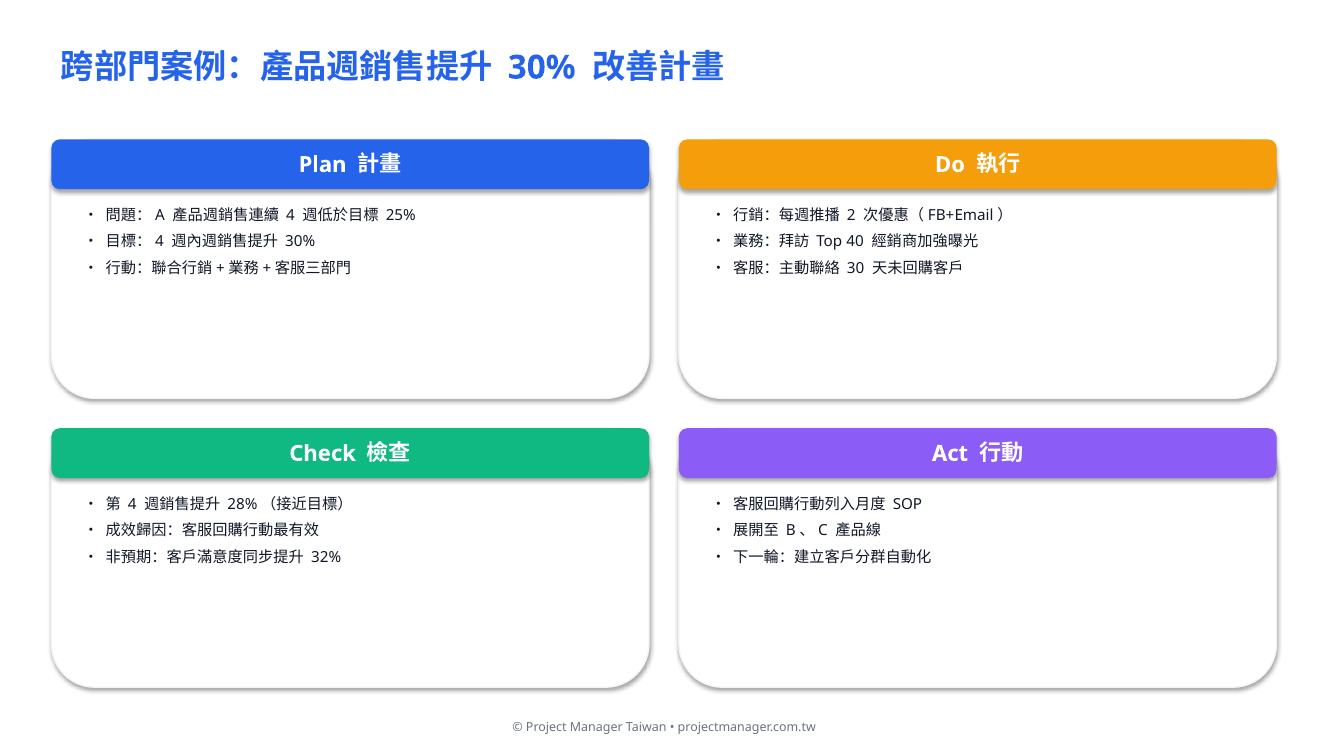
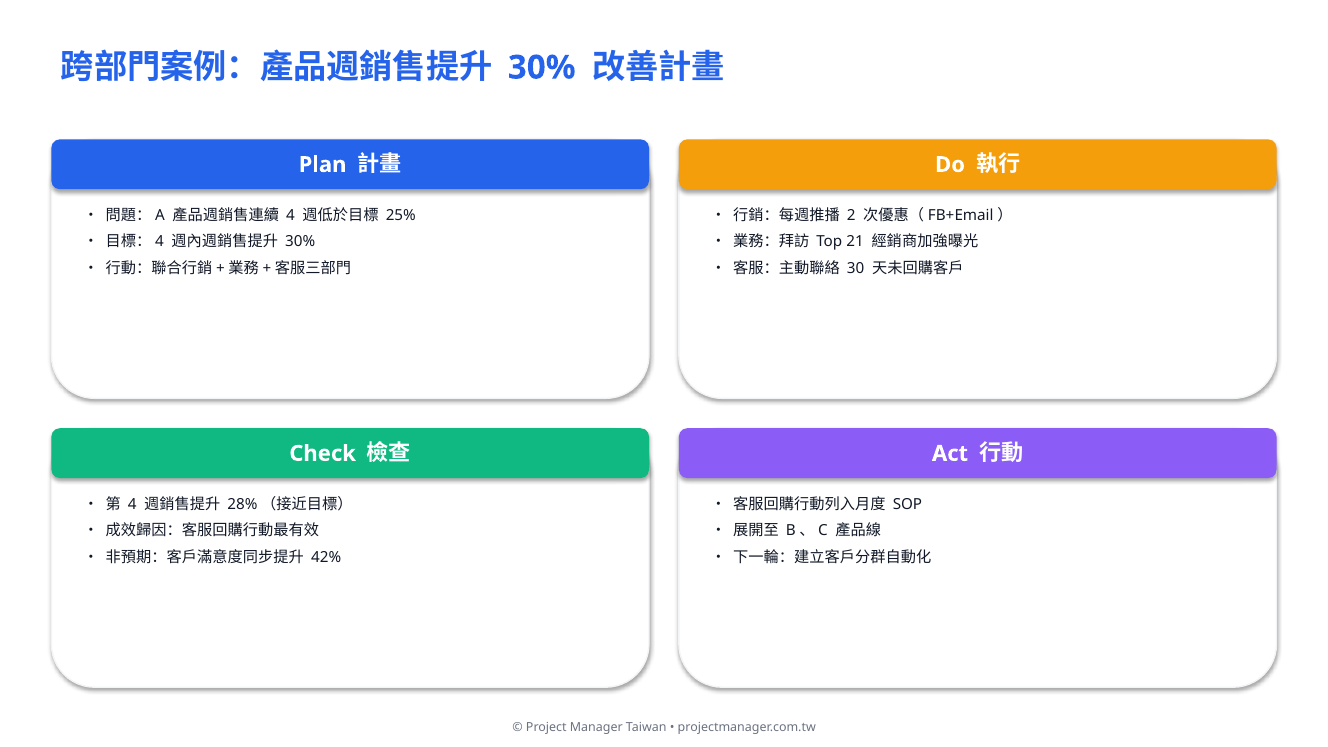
40: 40 -> 21
32%: 32% -> 42%
